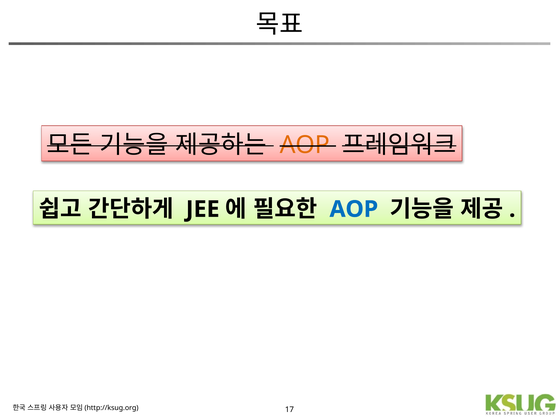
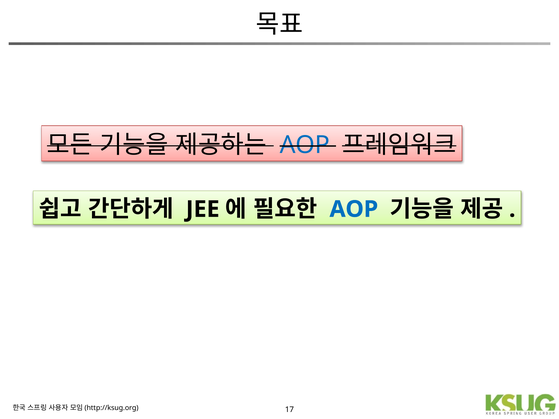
AOP at (305, 145) colour: orange -> blue
